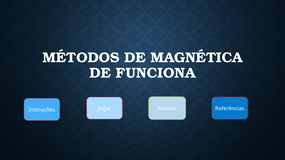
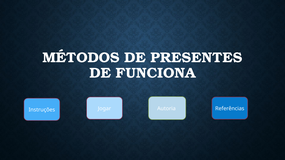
MAGNÉTICA: MAGNÉTICA -> PRESENTES
